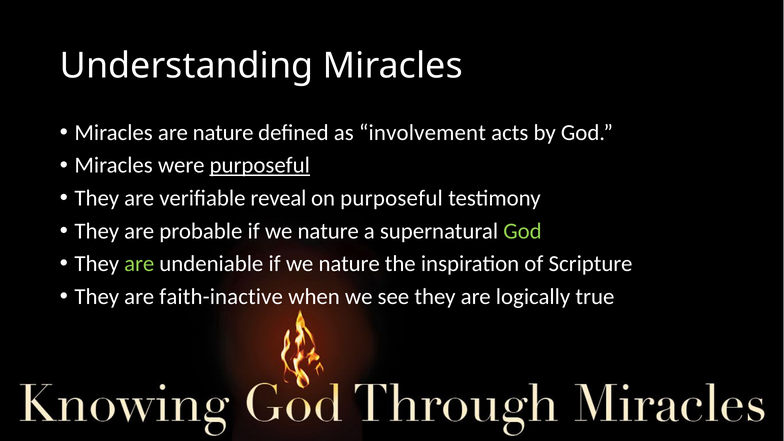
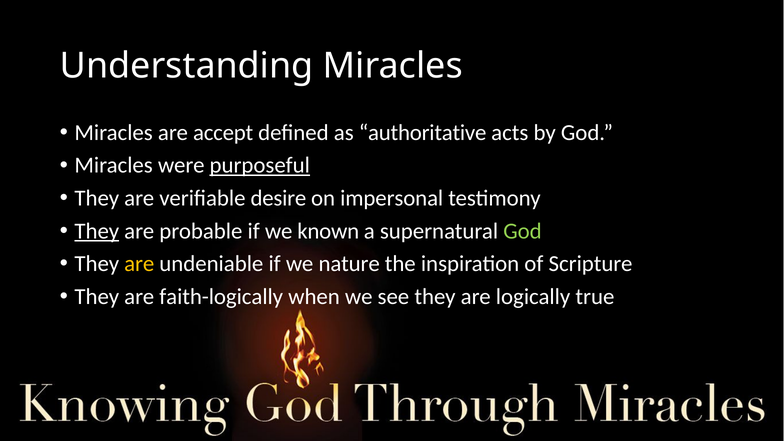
are nature: nature -> accept
involvement: involvement -> authoritative
reveal: reveal -> desire
on purposeful: purposeful -> impersonal
They at (97, 231) underline: none -> present
probable if we nature: nature -> known
are at (139, 264) colour: light green -> yellow
faith-inactive: faith-inactive -> faith-logically
